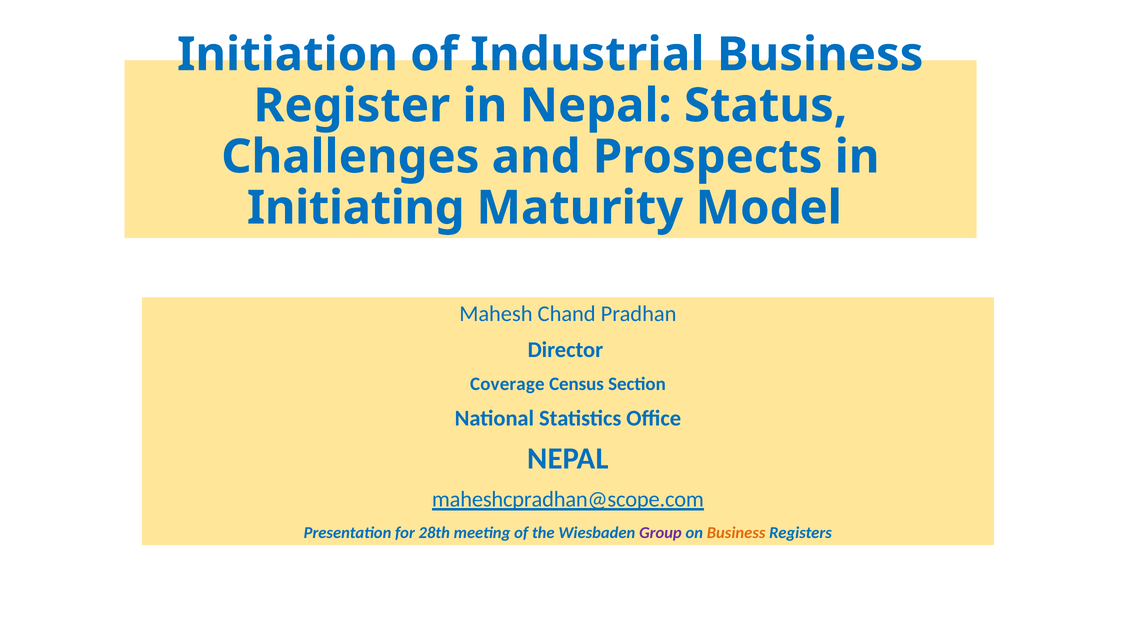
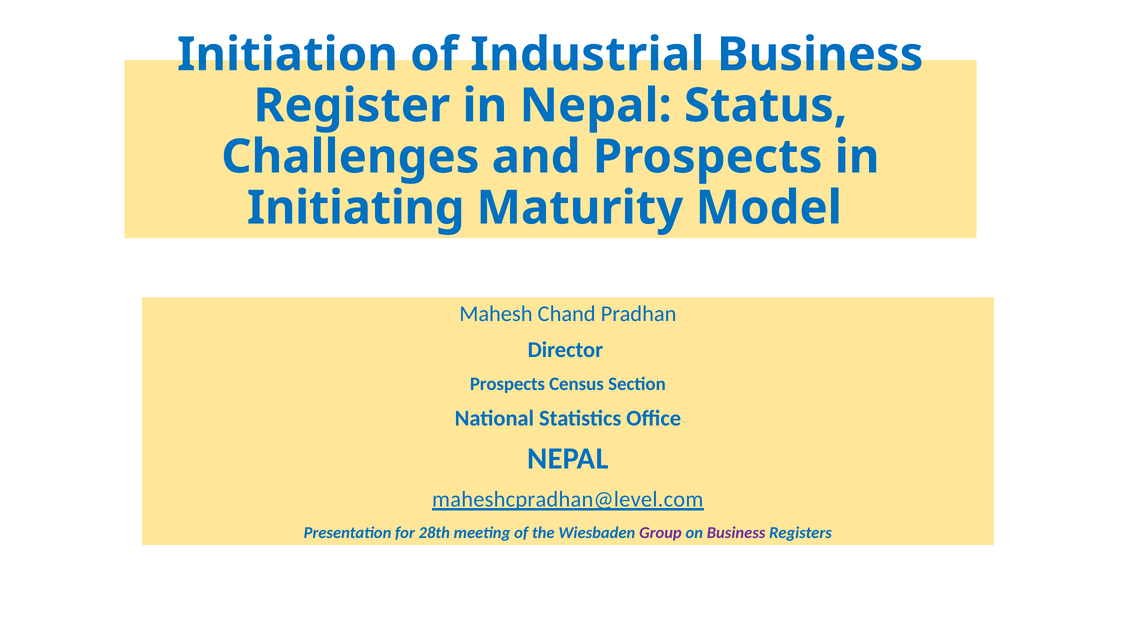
Coverage at (507, 384): Coverage -> Prospects
maheshcpradhan@scope.com: maheshcpradhan@scope.com -> maheshcpradhan@level.com
Business at (736, 533) colour: orange -> purple
